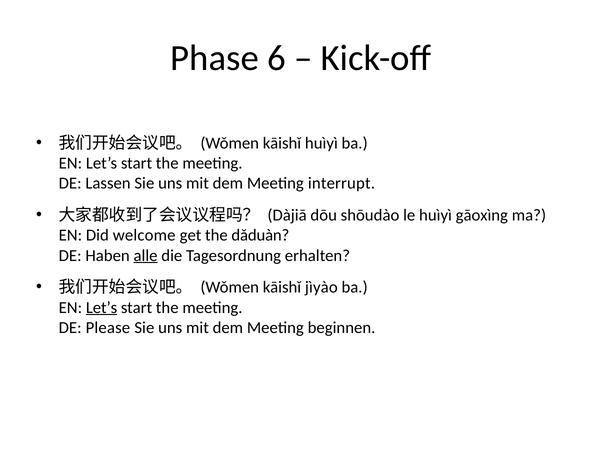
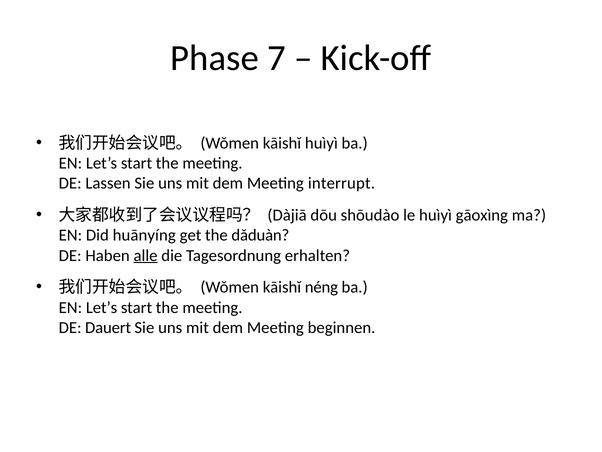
6: 6 -> 7
welcome: welcome -> huānyíng
jìyào: jìyào -> néng
Let’s at (102, 307) underline: present -> none
Please: Please -> Dauert
